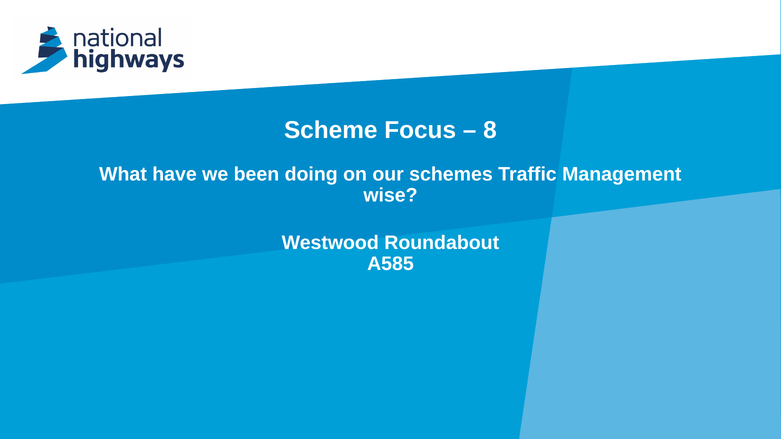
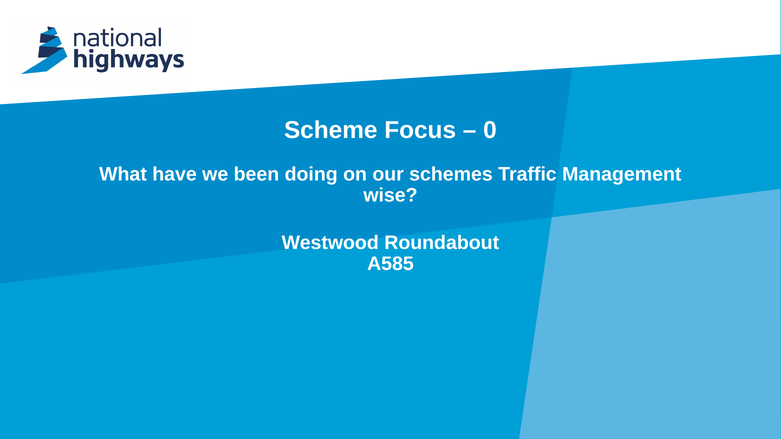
8: 8 -> 0
